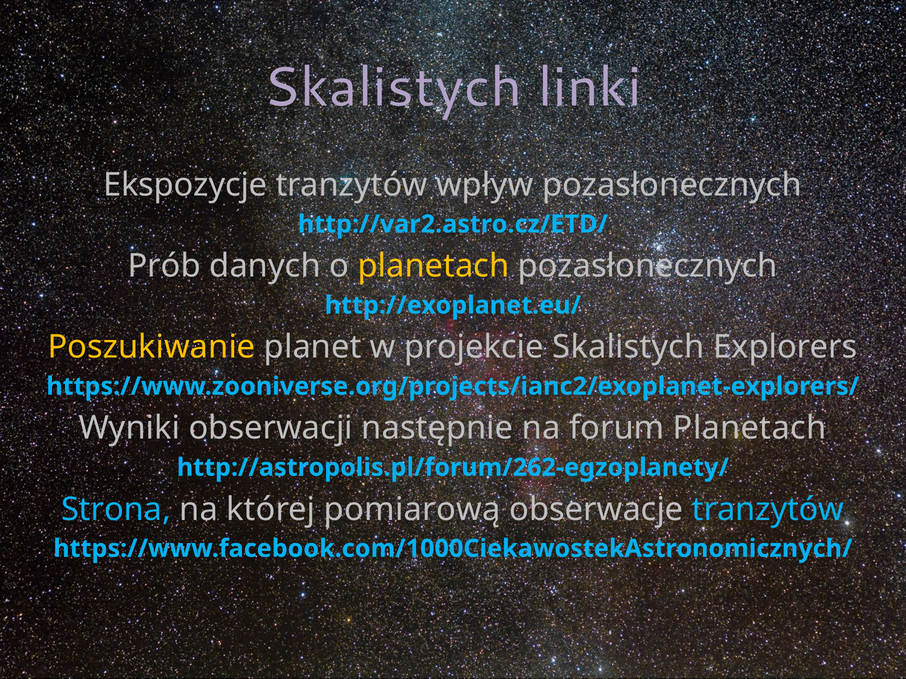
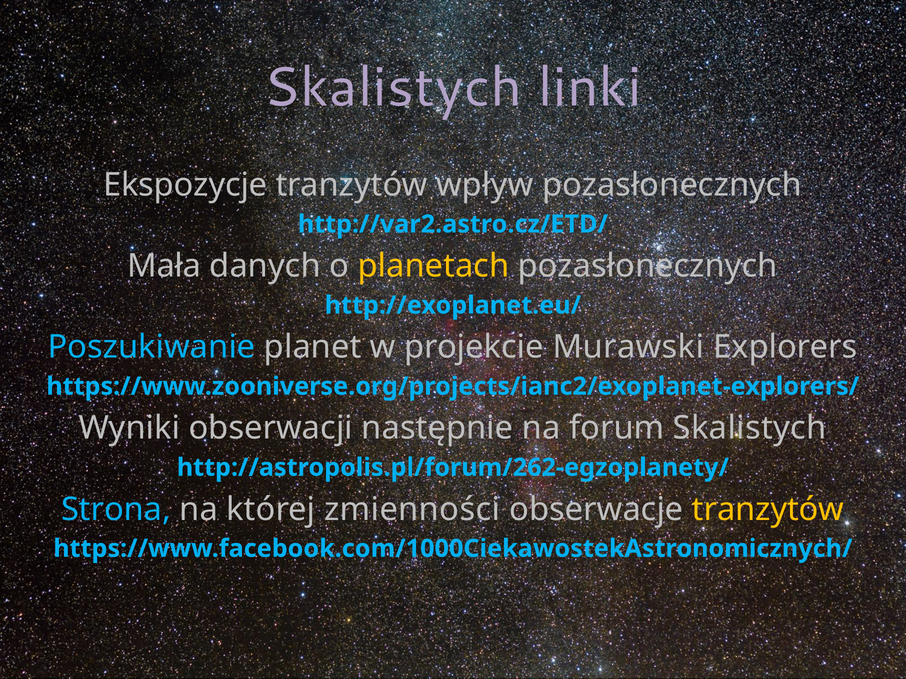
Prób: Prób -> Mała
Poszukiwanie colour: yellow -> light blue
projekcie Skalistych: Skalistych -> Murawski
forum Planetach: Planetach -> Skalistych
pomiarową: pomiarową -> zmienności
tranzytów at (768, 510) colour: light blue -> yellow
